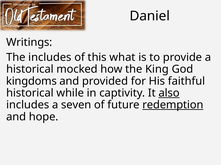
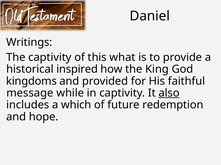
The includes: includes -> captivity
mocked: mocked -> inspired
historical at (30, 93): historical -> message
seven: seven -> which
redemption underline: present -> none
